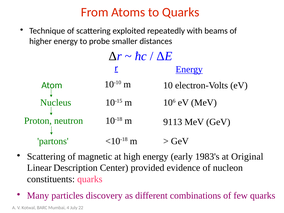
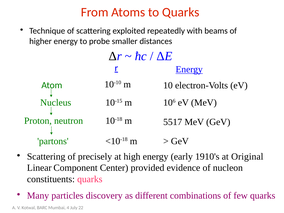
9113: 9113 -> 5517
magnetic: magnetic -> precisely
1983's: 1983's -> 1910's
Description: Description -> Component
